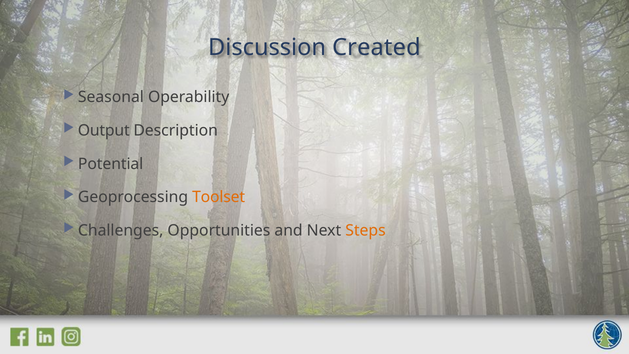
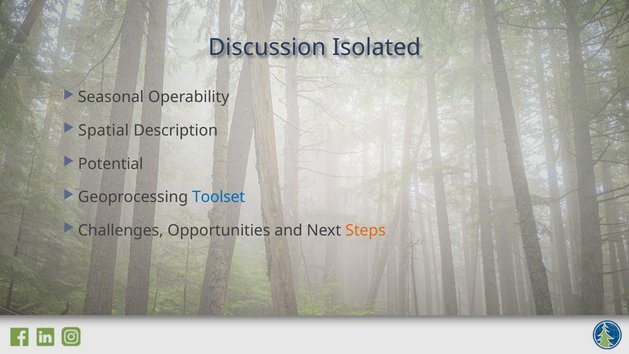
Created: Created -> Isolated
Output: Output -> Spatial
Toolset colour: orange -> blue
